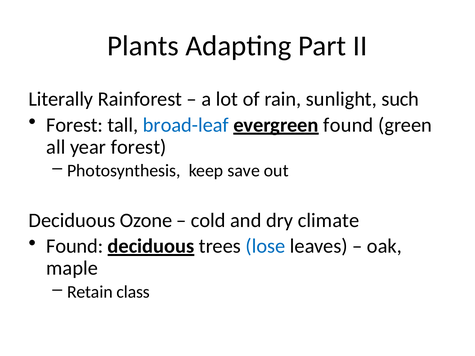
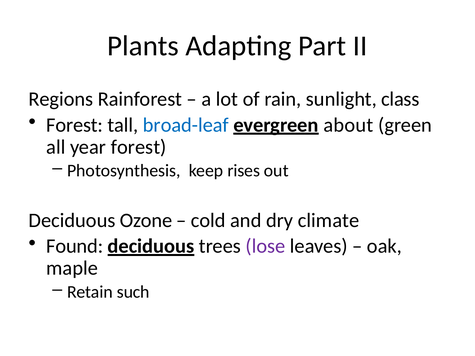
Literally: Literally -> Regions
such: such -> class
found at (348, 125): found -> about
save: save -> rises
lose colour: blue -> purple
class: class -> such
